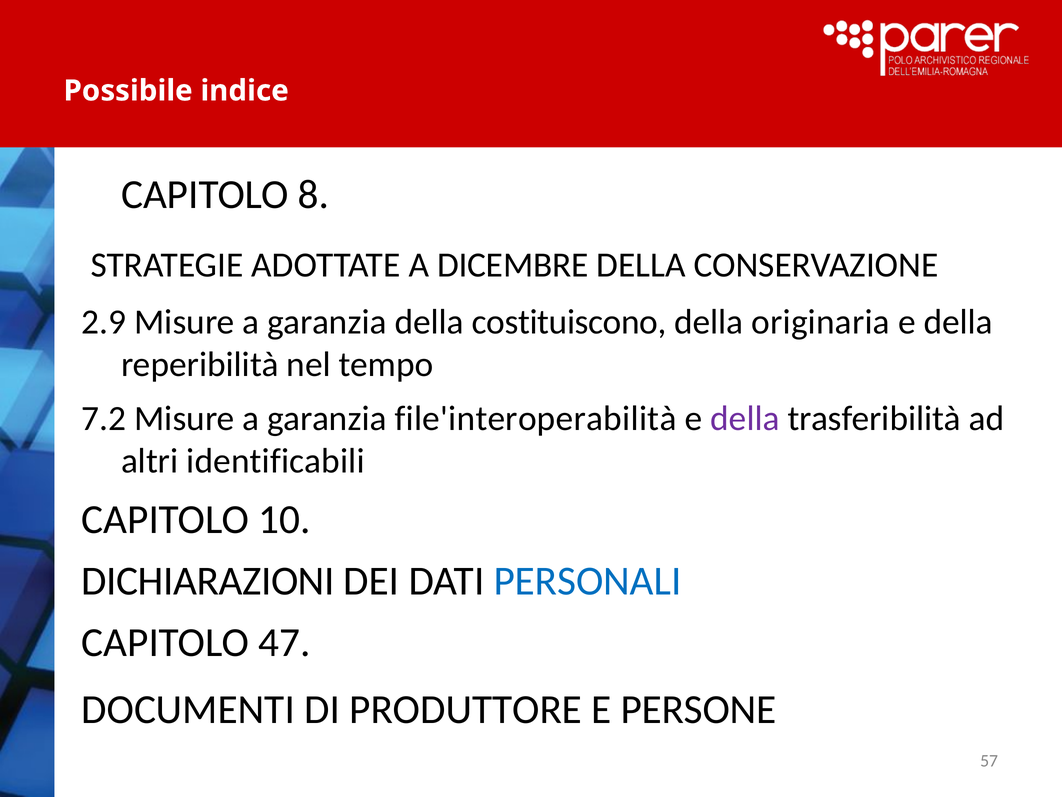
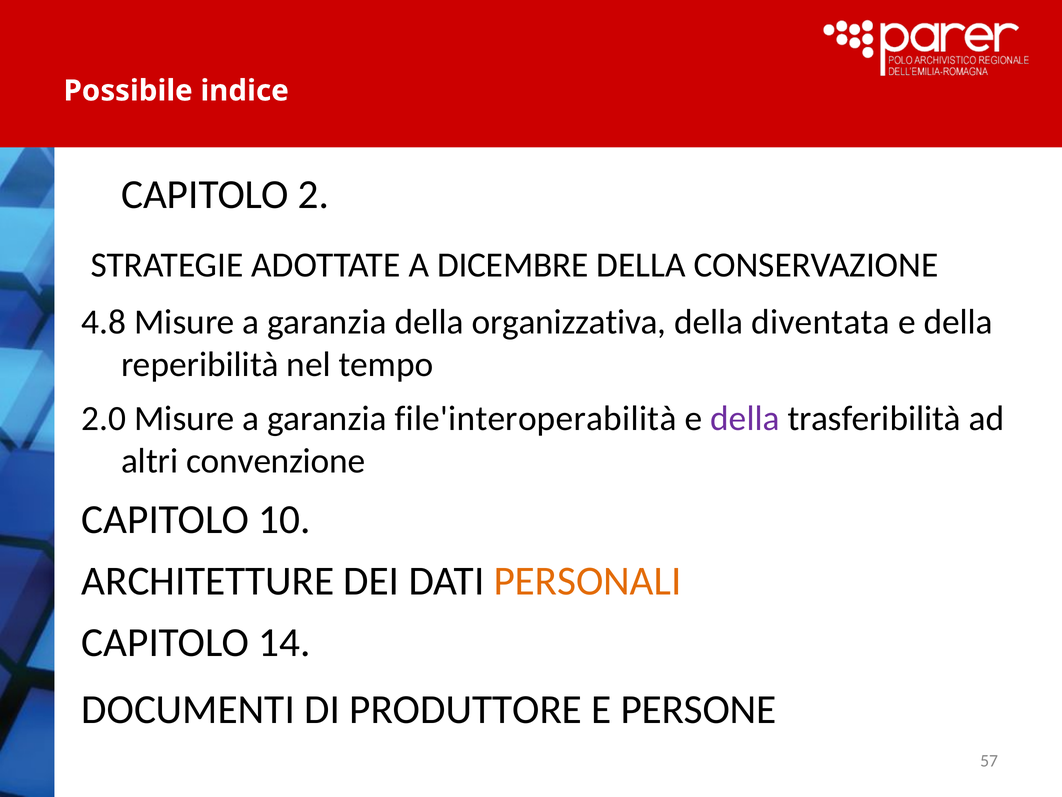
8: 8 -> 2
2.9: 2.9 -> 4.8
costituiscono: costituiscono -> organizzativa
originaria: originaria -> diventata
7.2: 7.2 -> 2.0
identificabili: identificabili -> convenzione
DICHIARAZIONI: DICHIARAZIONI -> ARCHITETTURE
PERSONALI colour: blue -> orange
47: 47 -> 14
